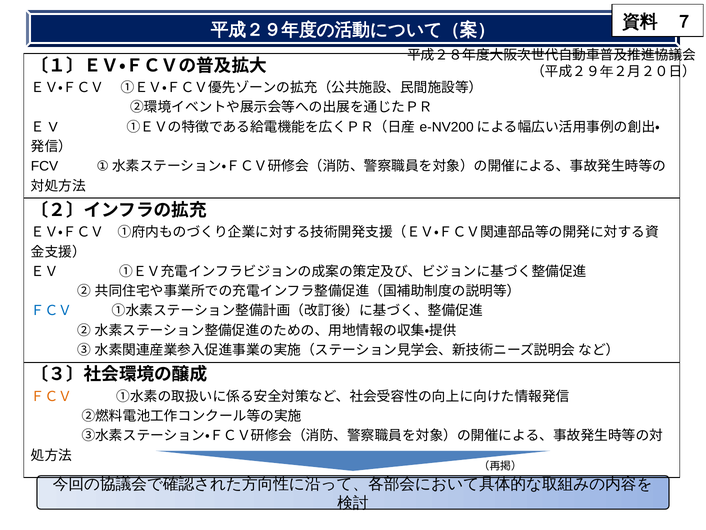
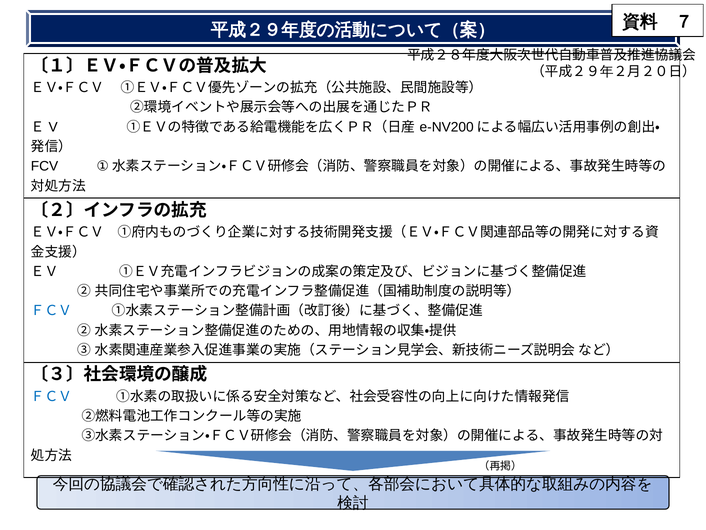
ＦＣＶ at (51, 396) colour: orange -> blue
